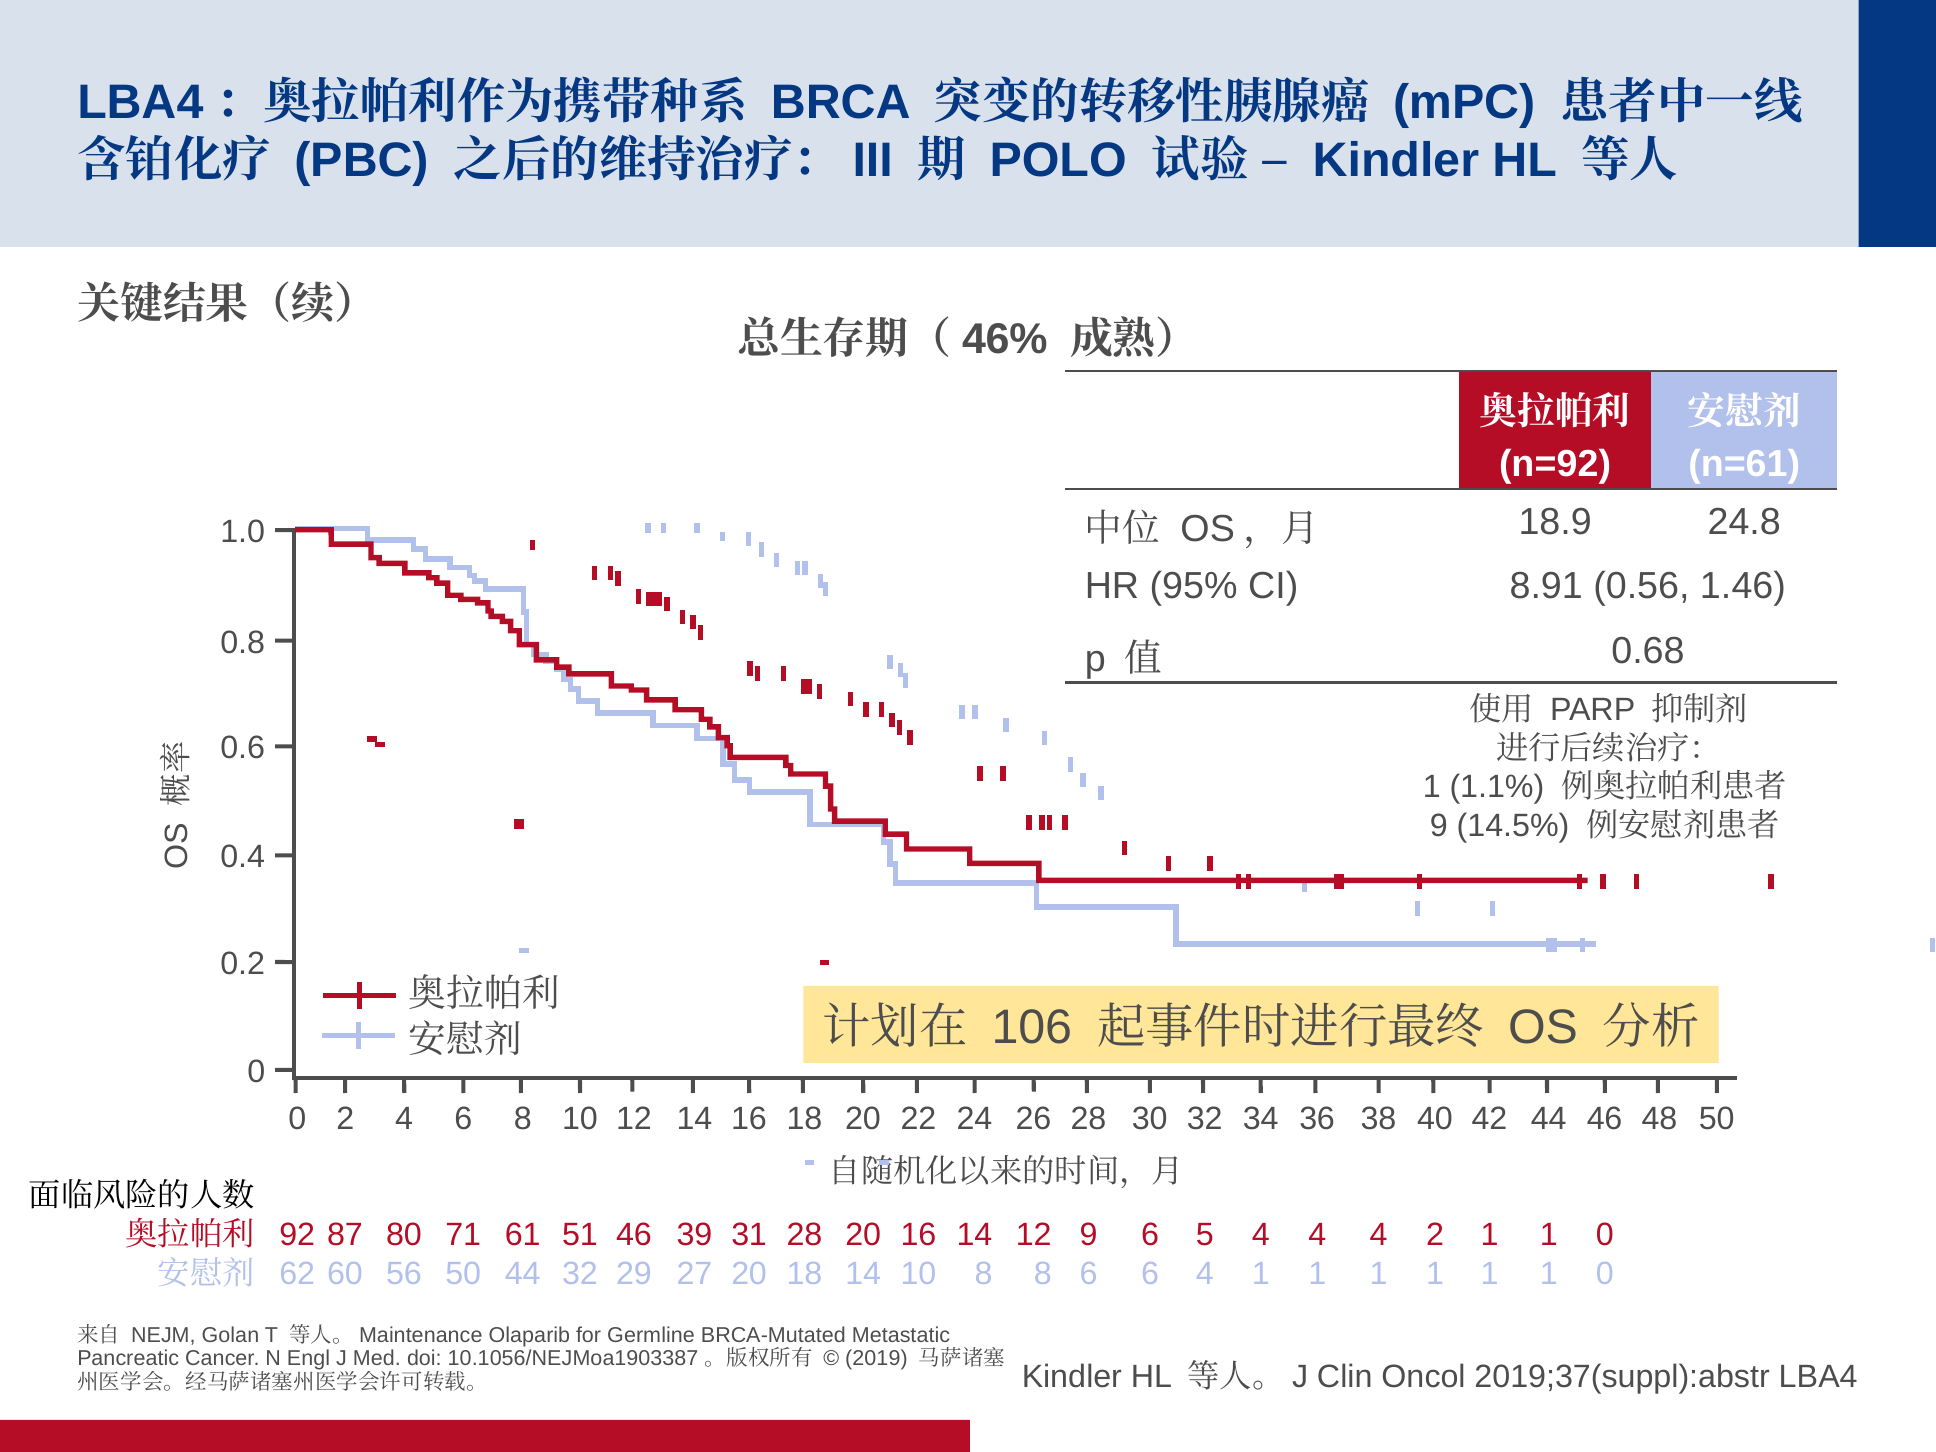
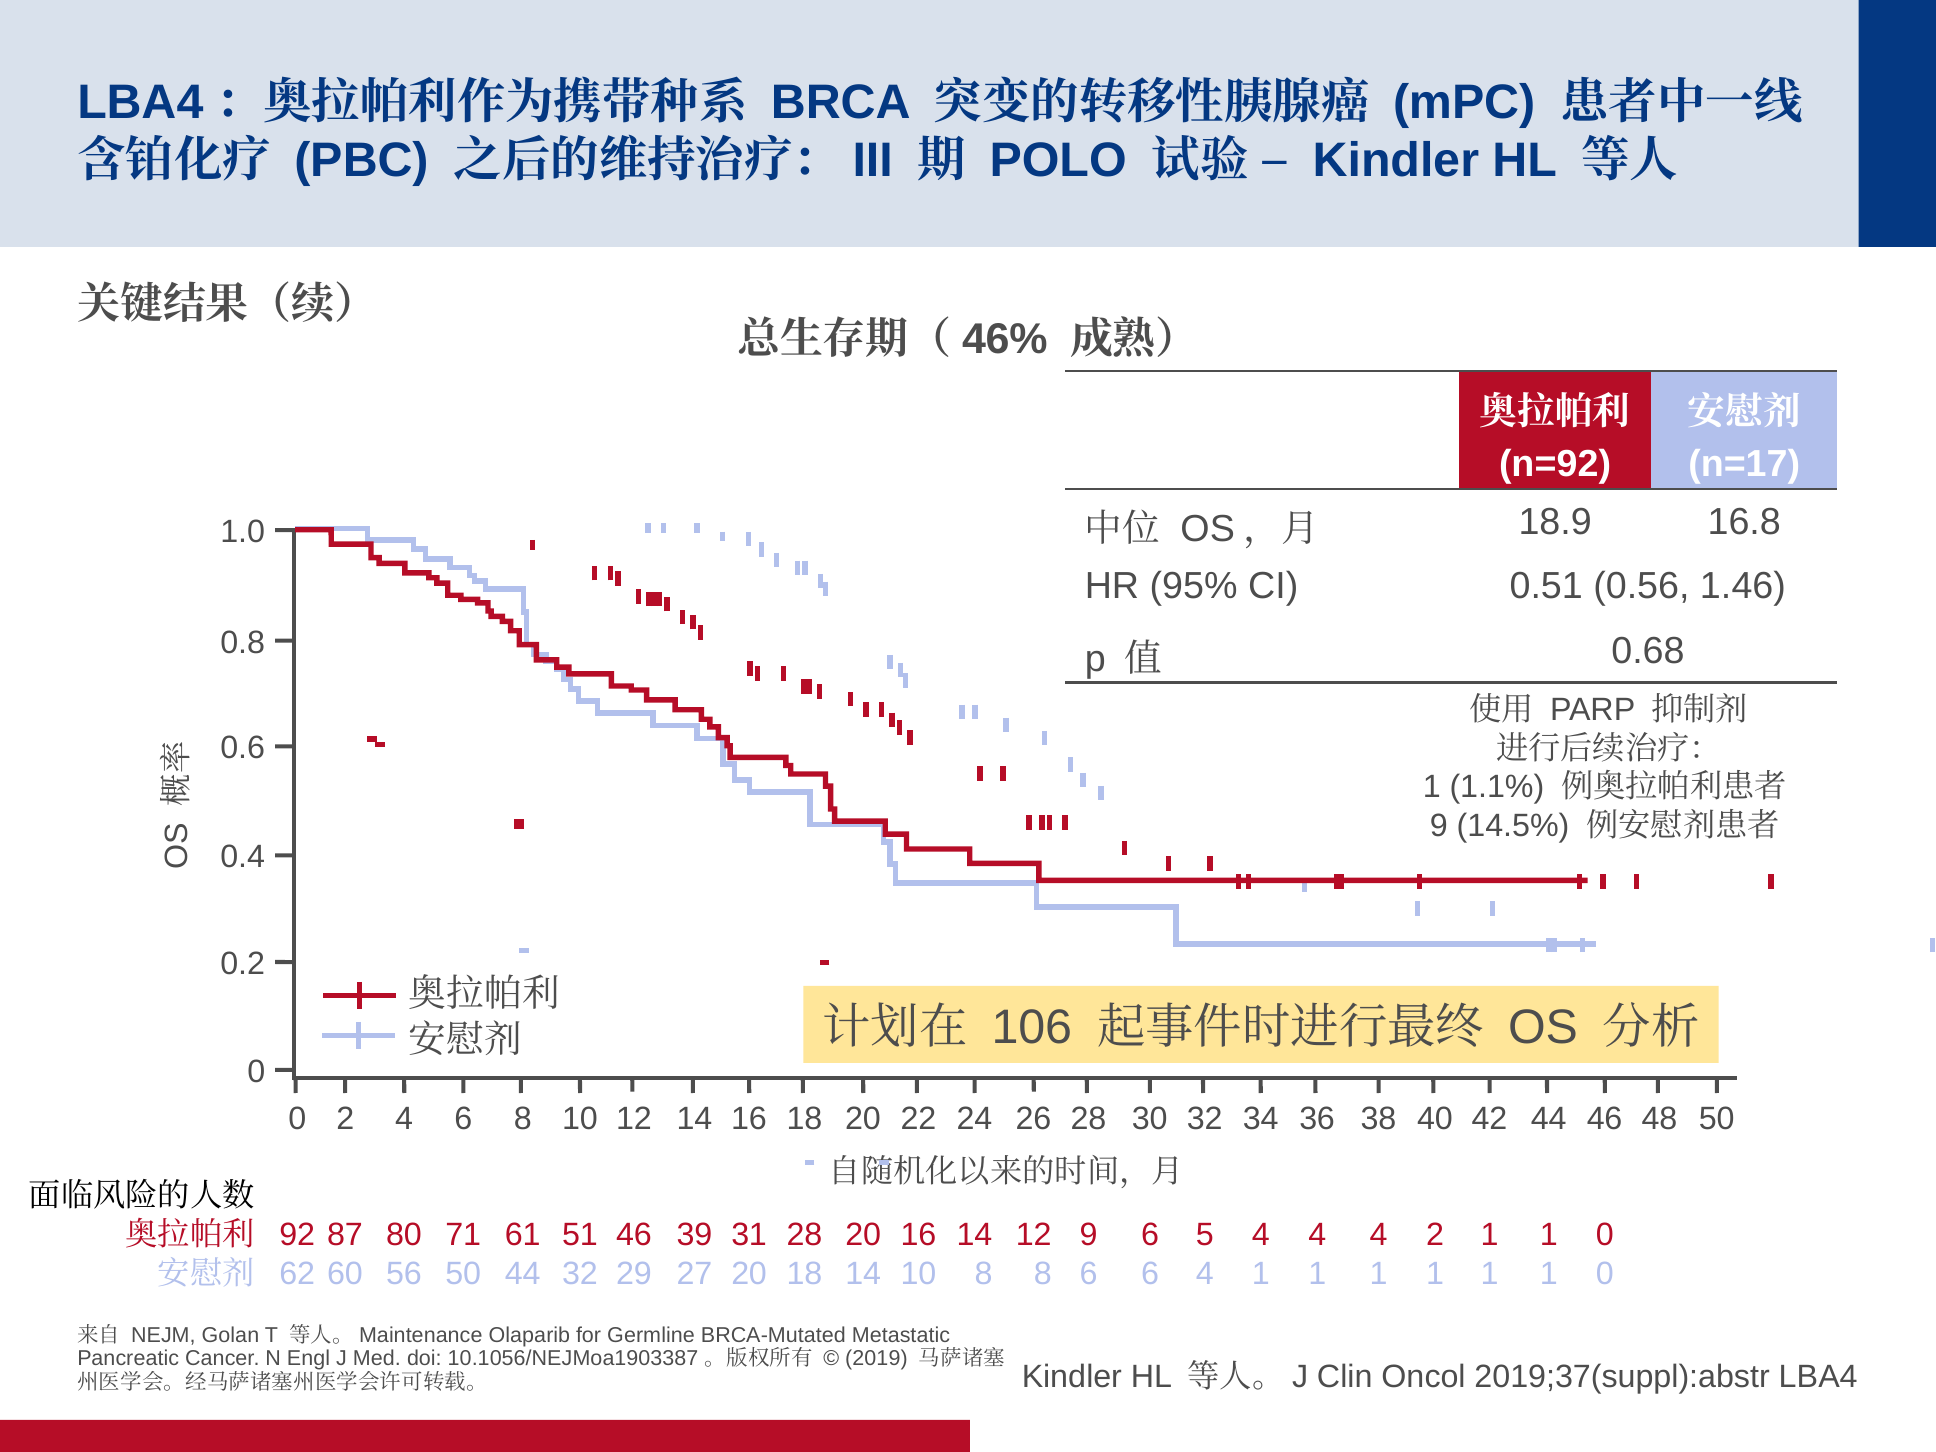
n=61: n=61 -> n=17
24.8: 24.8 -> 16.8
8.91: 8.91 -> 0.51
